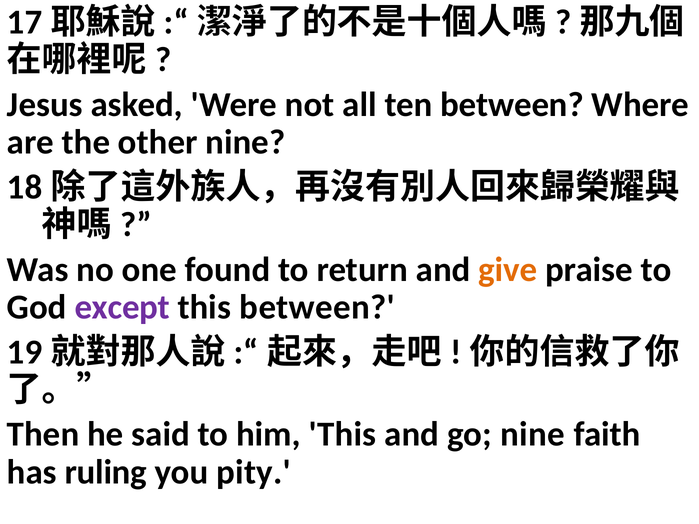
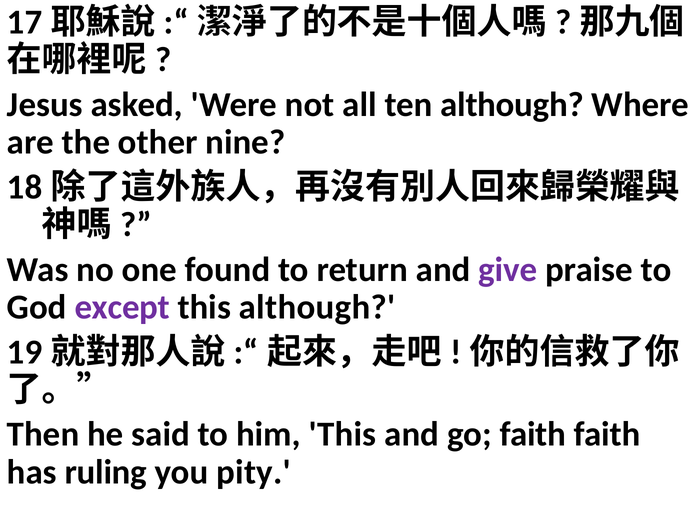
ten between: between -> although
give colour: orange -> purple
this between: between -> although
go nine: nine -> faith
